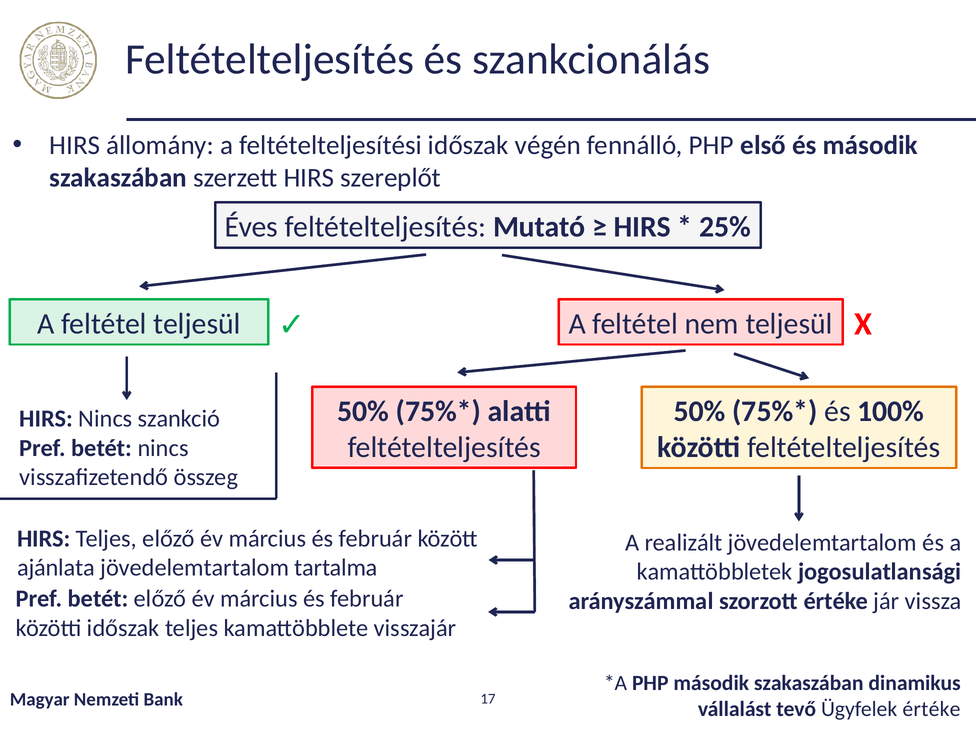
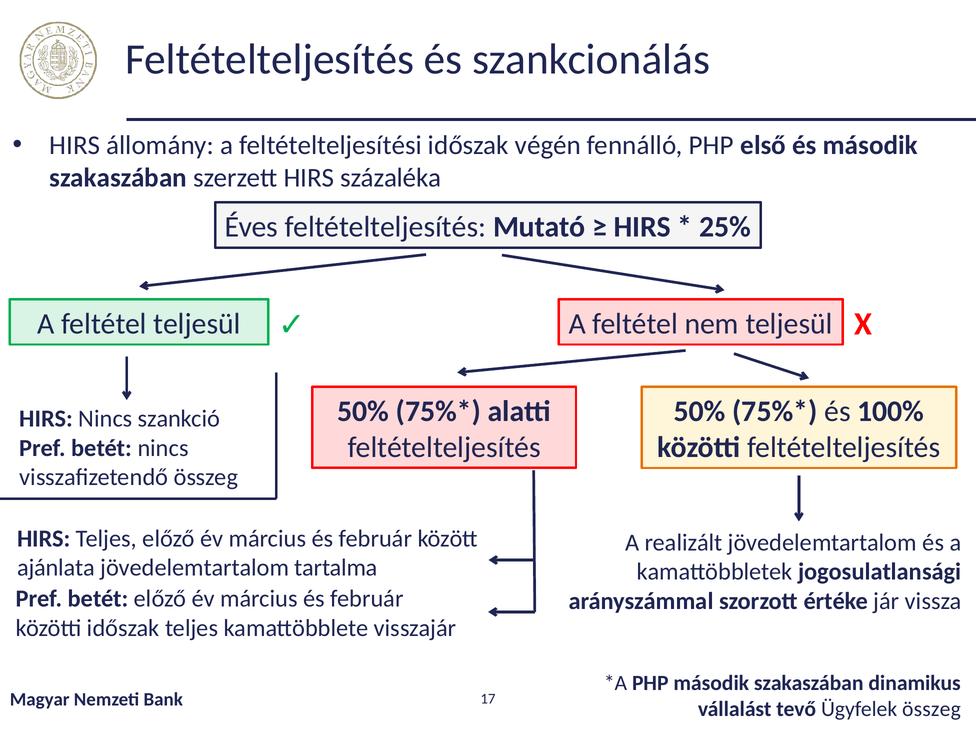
szereplőt: szereplőt -> százaléka
Ügyfelek értéke: értéke -> összeg
